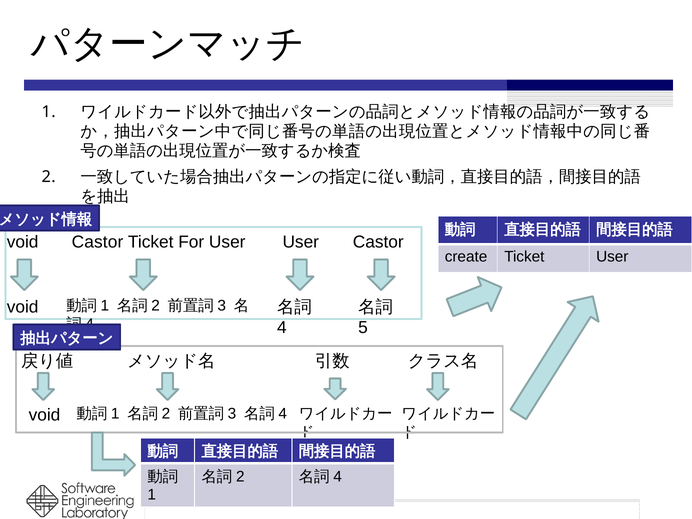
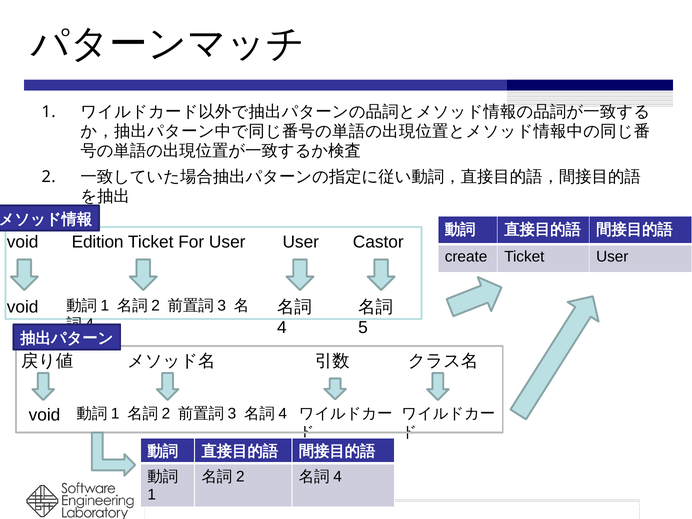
void Castor: Castor -> Edition
